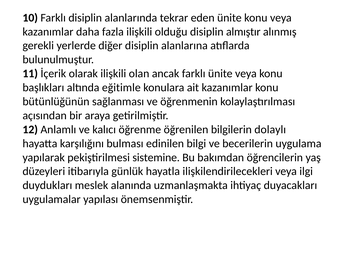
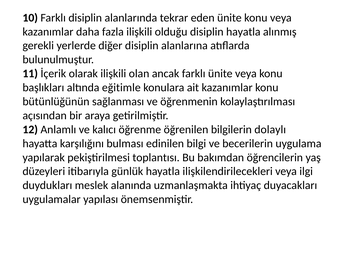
disiplin almıştır: almıştır -> hayatla
sistemine: sistemine -> toplantısı
